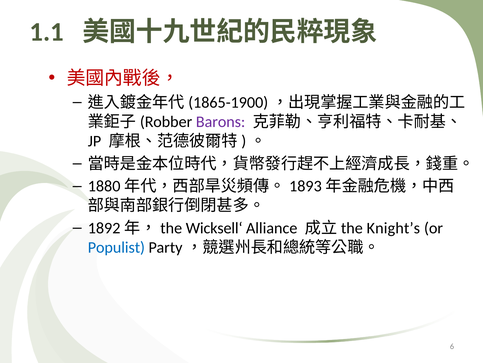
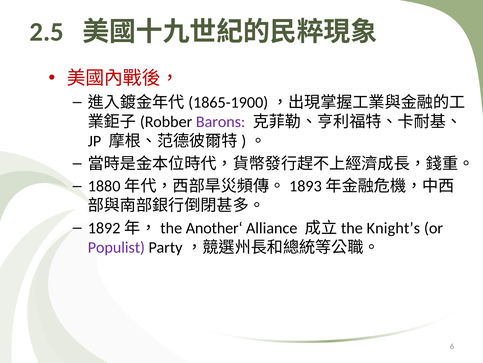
1.1: 1.1 -> 2.5
Wicksell‘: Wicksell‘ -> Another‘
Populist colour: blue -> purple
